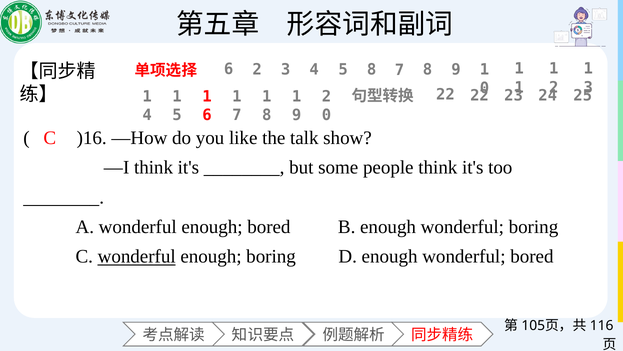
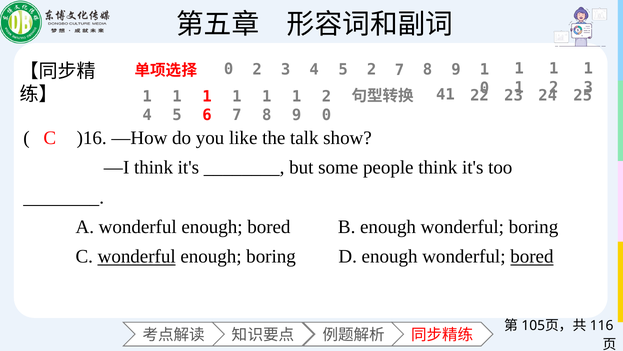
6 at (229, 69): 6 -> 0
5 8: 8 -> 2
22 at (445, 95): 22 -> 41
bored at (532, 256) underline: none -> present
